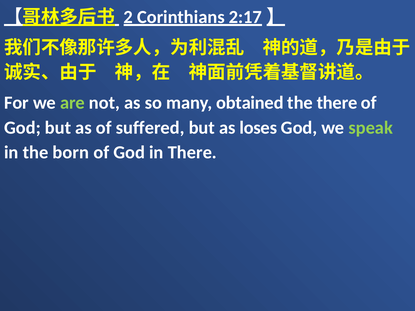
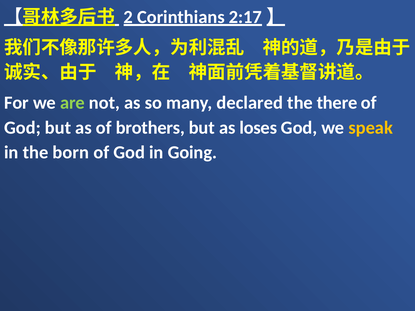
obtained: obtained -> declared
suffered: suffered -> brothers
speak colour: light green -> yellow
in There: There -> Going
